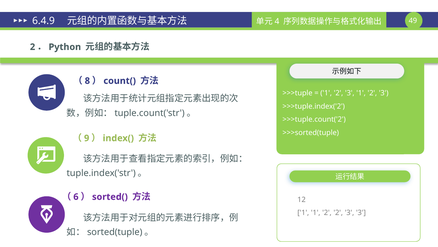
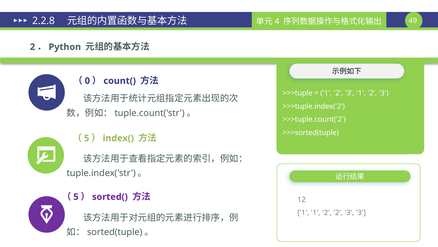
6.4.9: 6.4.9 -> 2.2.8
8: 8 -> 0
9 at (87, 138): 9 -> 5
6 at (76, 196): 6 -> 5
